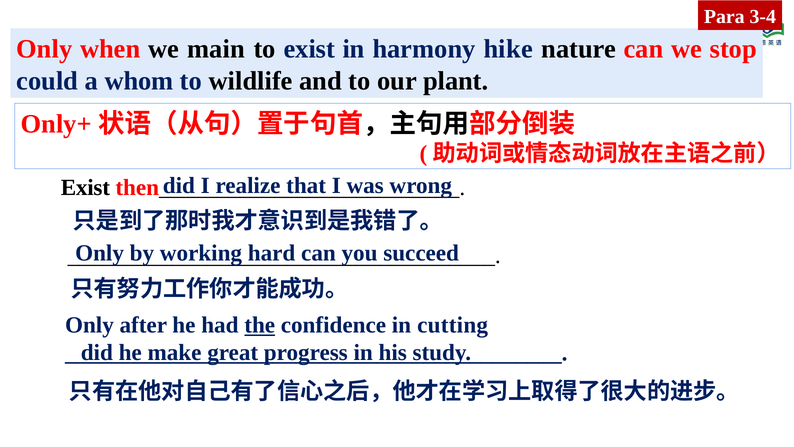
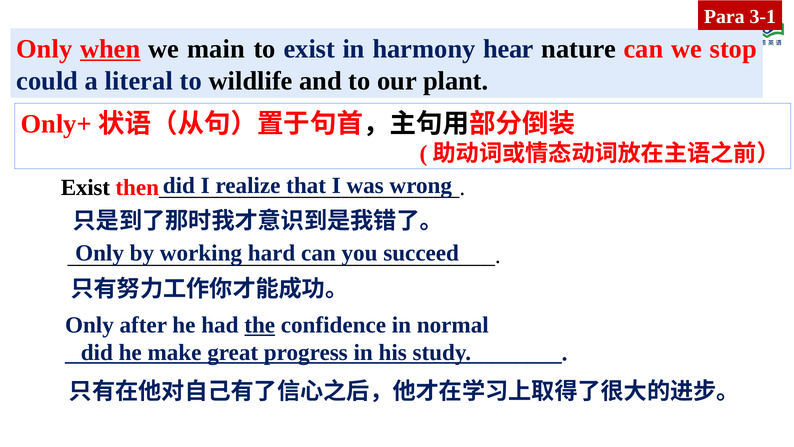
3-4: 3-4 -> 3-1
when underline: none -> present
hike: hike -> hear
whom: whom -> literal
cutting: cutting -> normal
